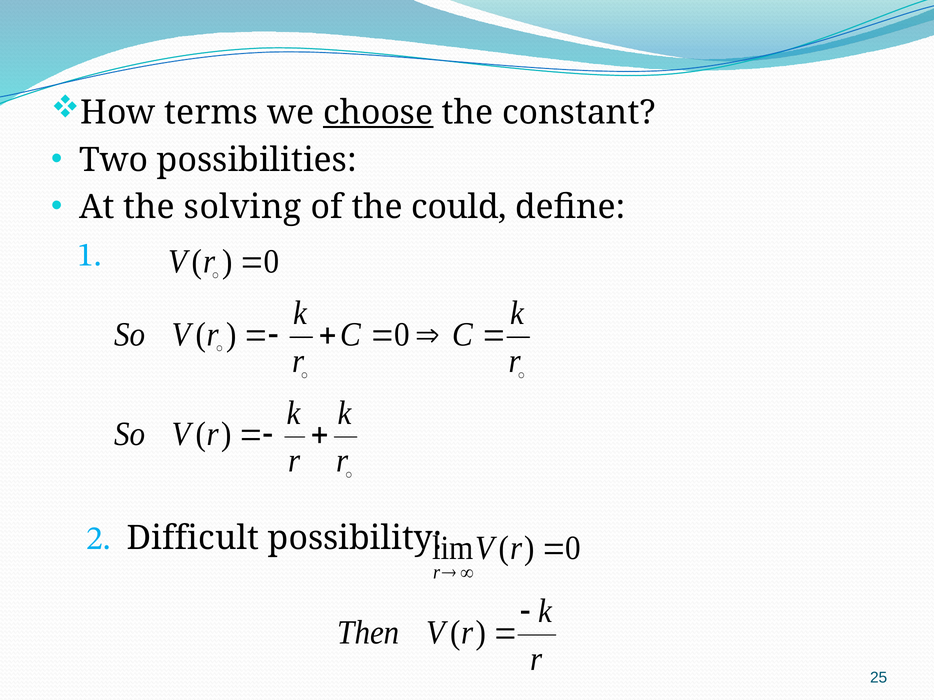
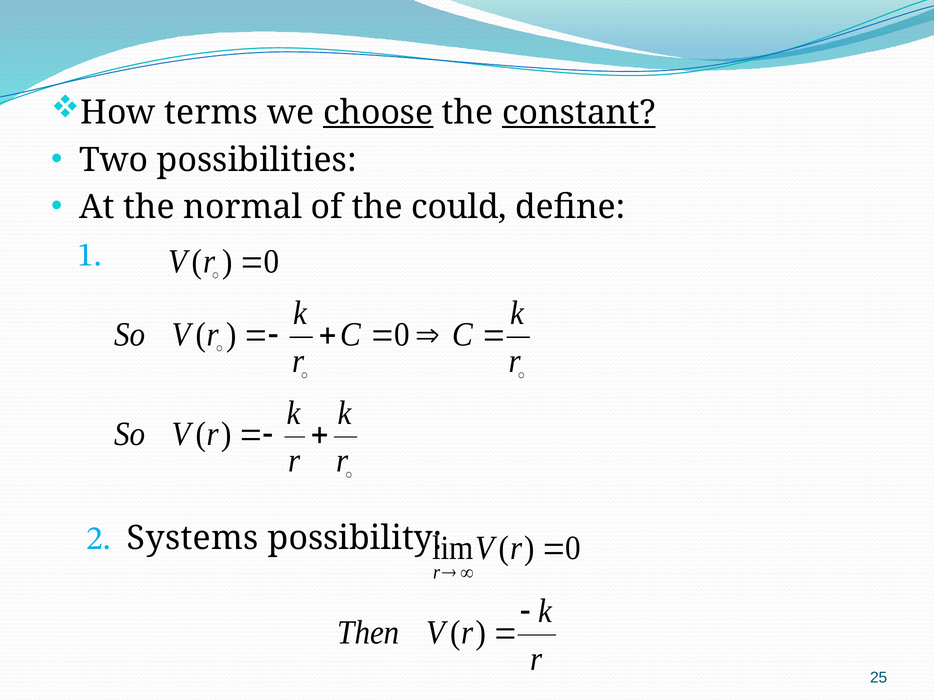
constant underline: none -> present
solving: solving -> normal
Difficult: Difficult -> Systems
